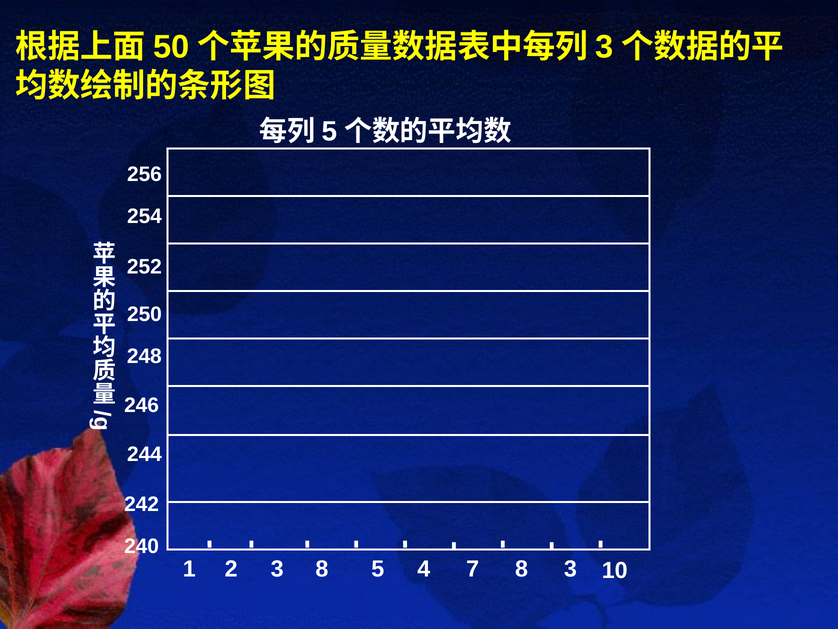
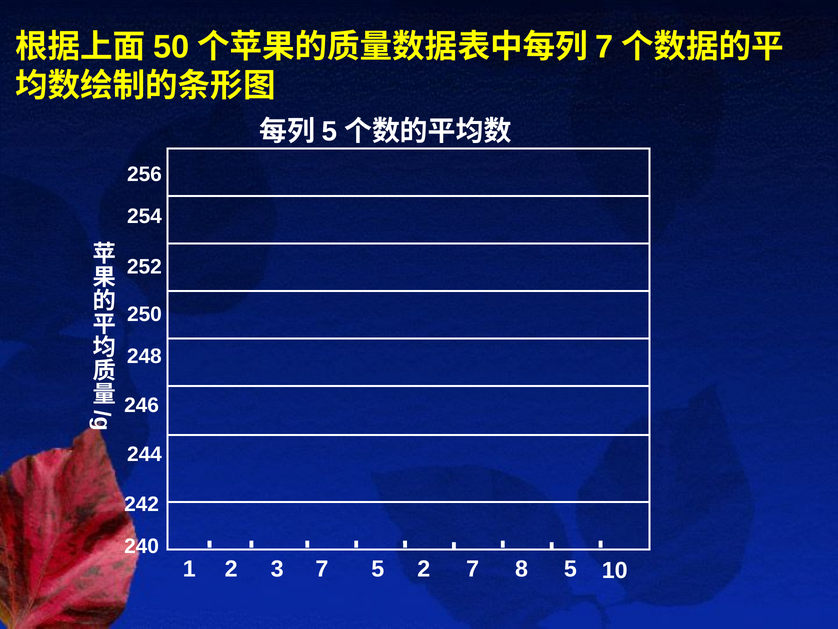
3 at (605, 47): 3 -> 7
3 8: 8 -> 7
5 4: 4 -> 2
2 3: 3 -> 5
